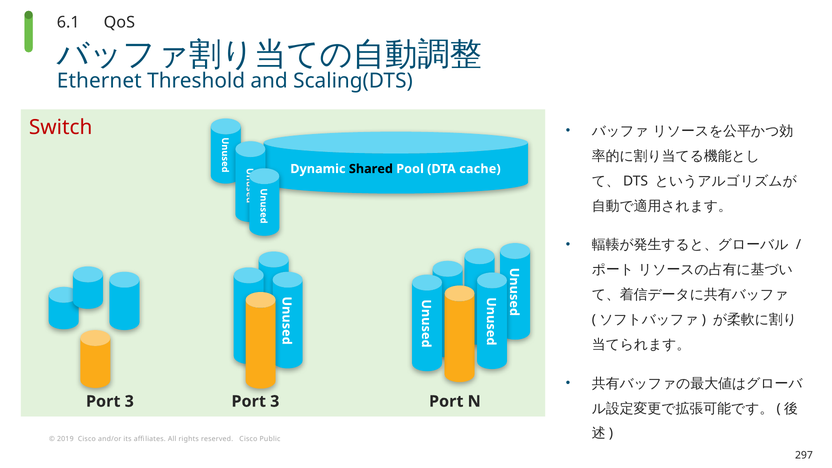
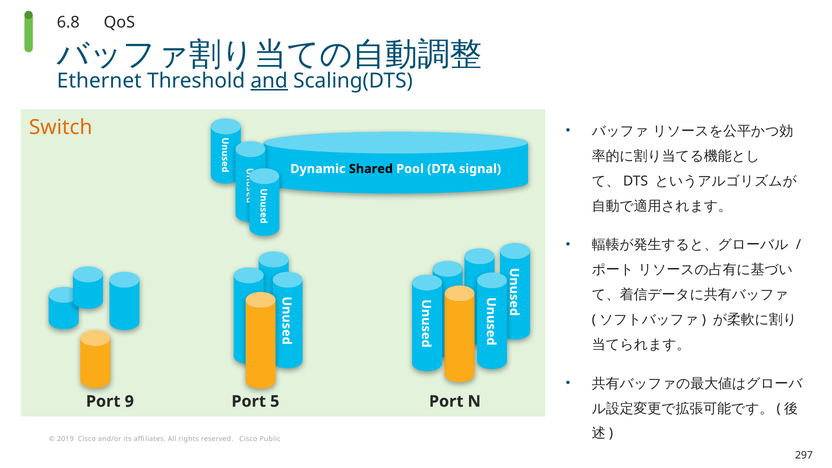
6.1: 6.1 -> 6.8
and underline: none -> present
Switch colour: red -> orange
cache: cache -> signal
3 at (129, 401): 3 -> 9
3 at (275, 401): 3 -> 5
